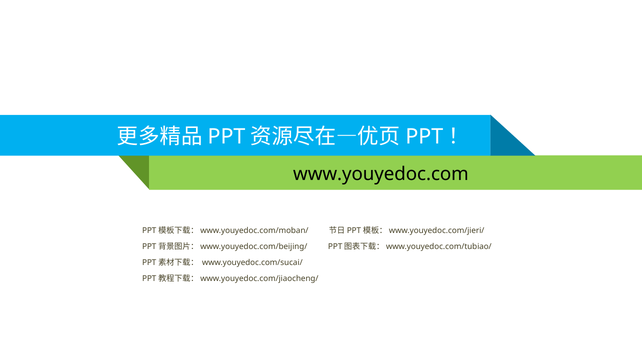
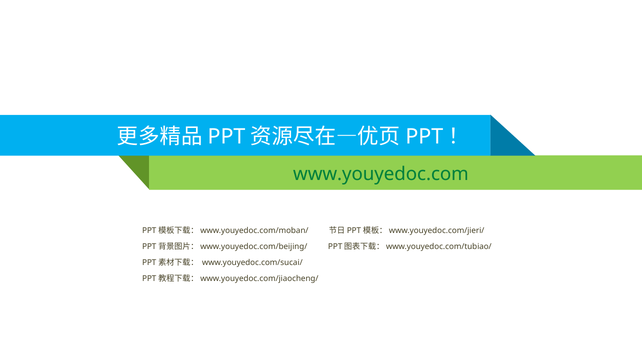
www.youyedoc.com colour: black -> green
